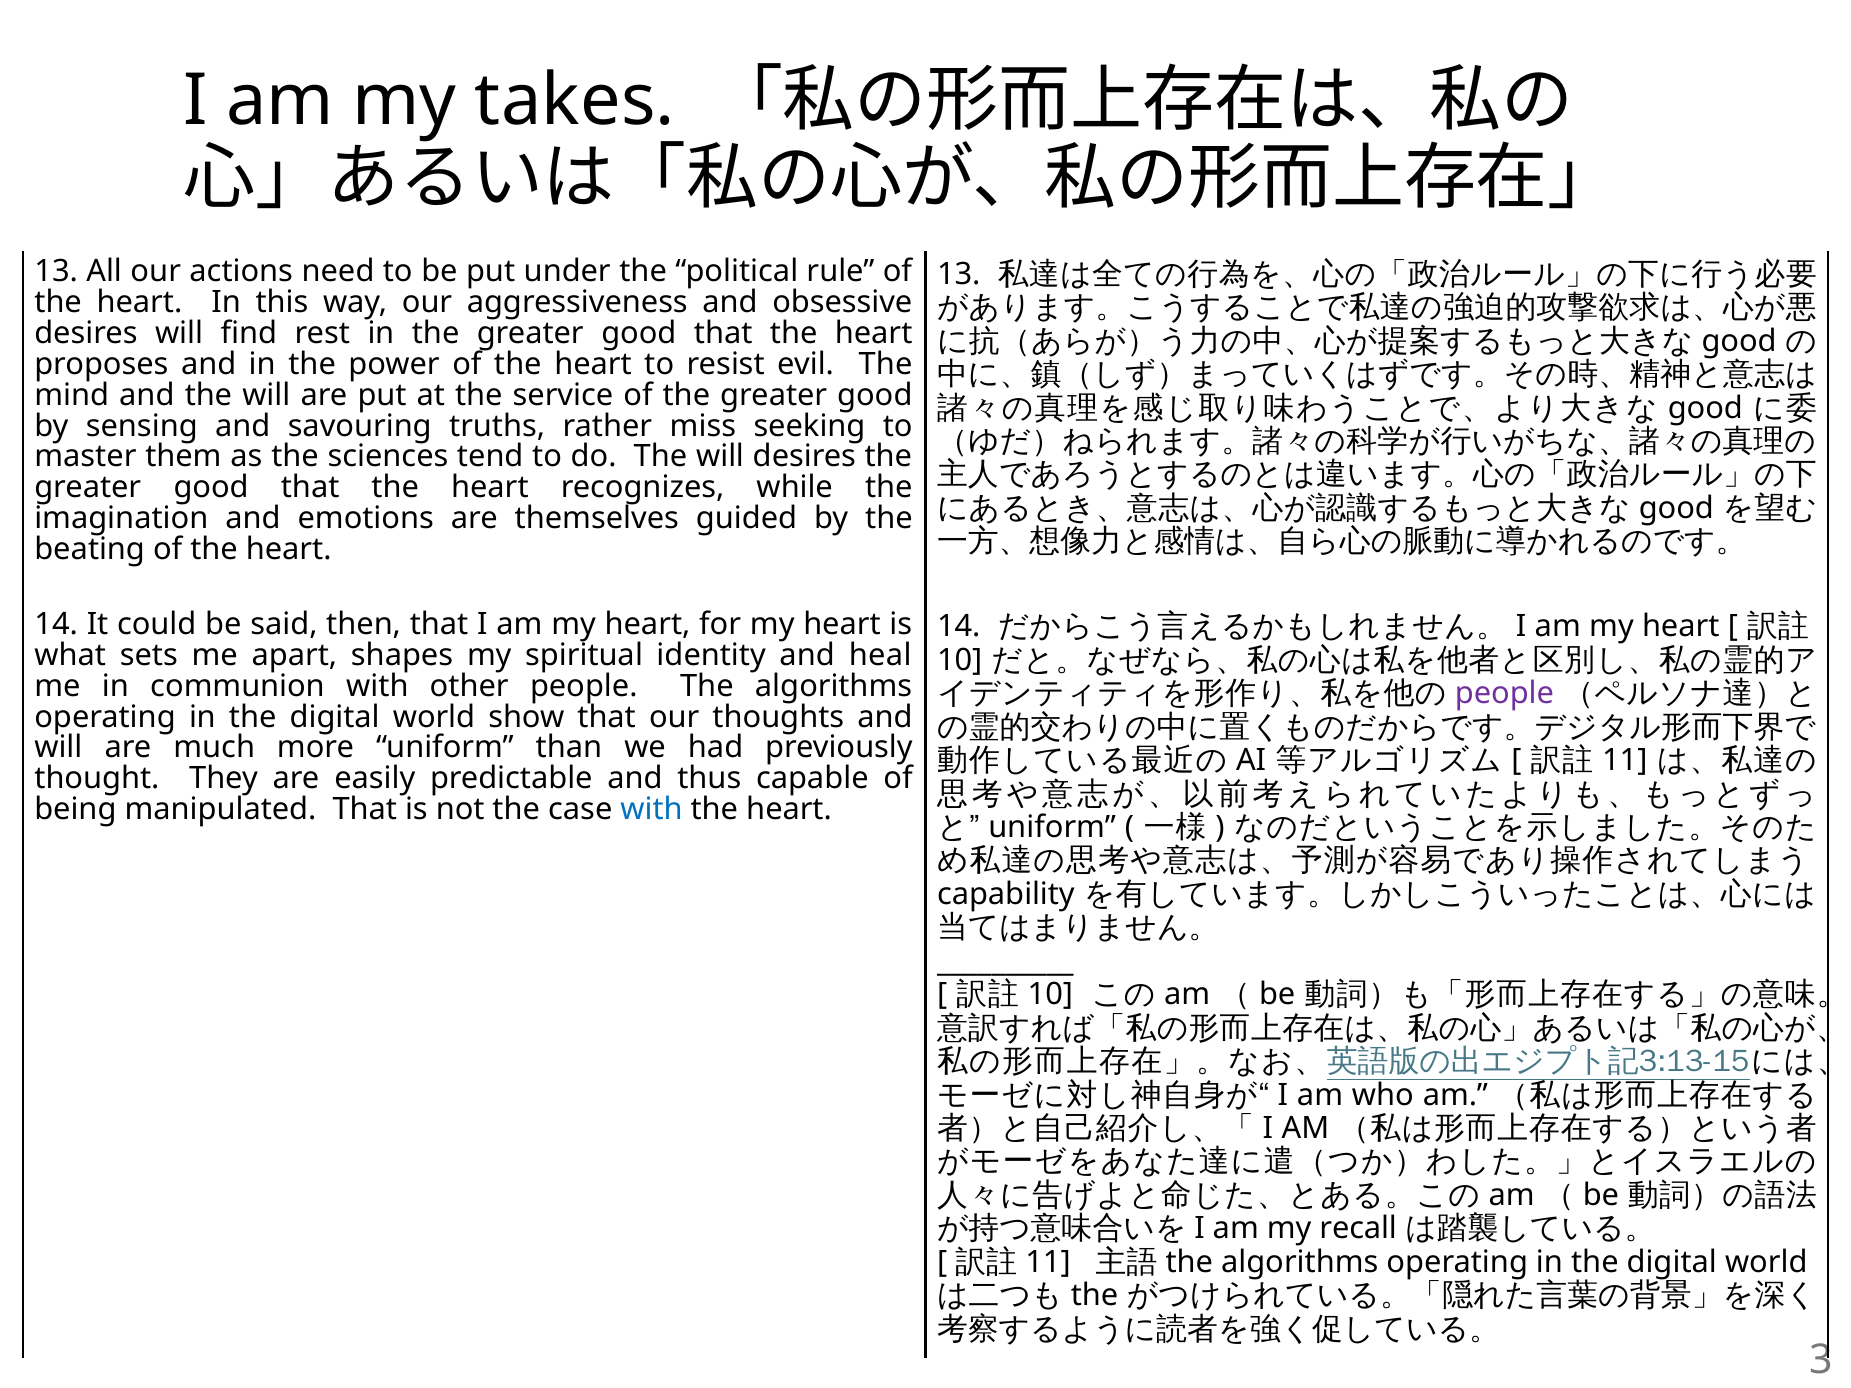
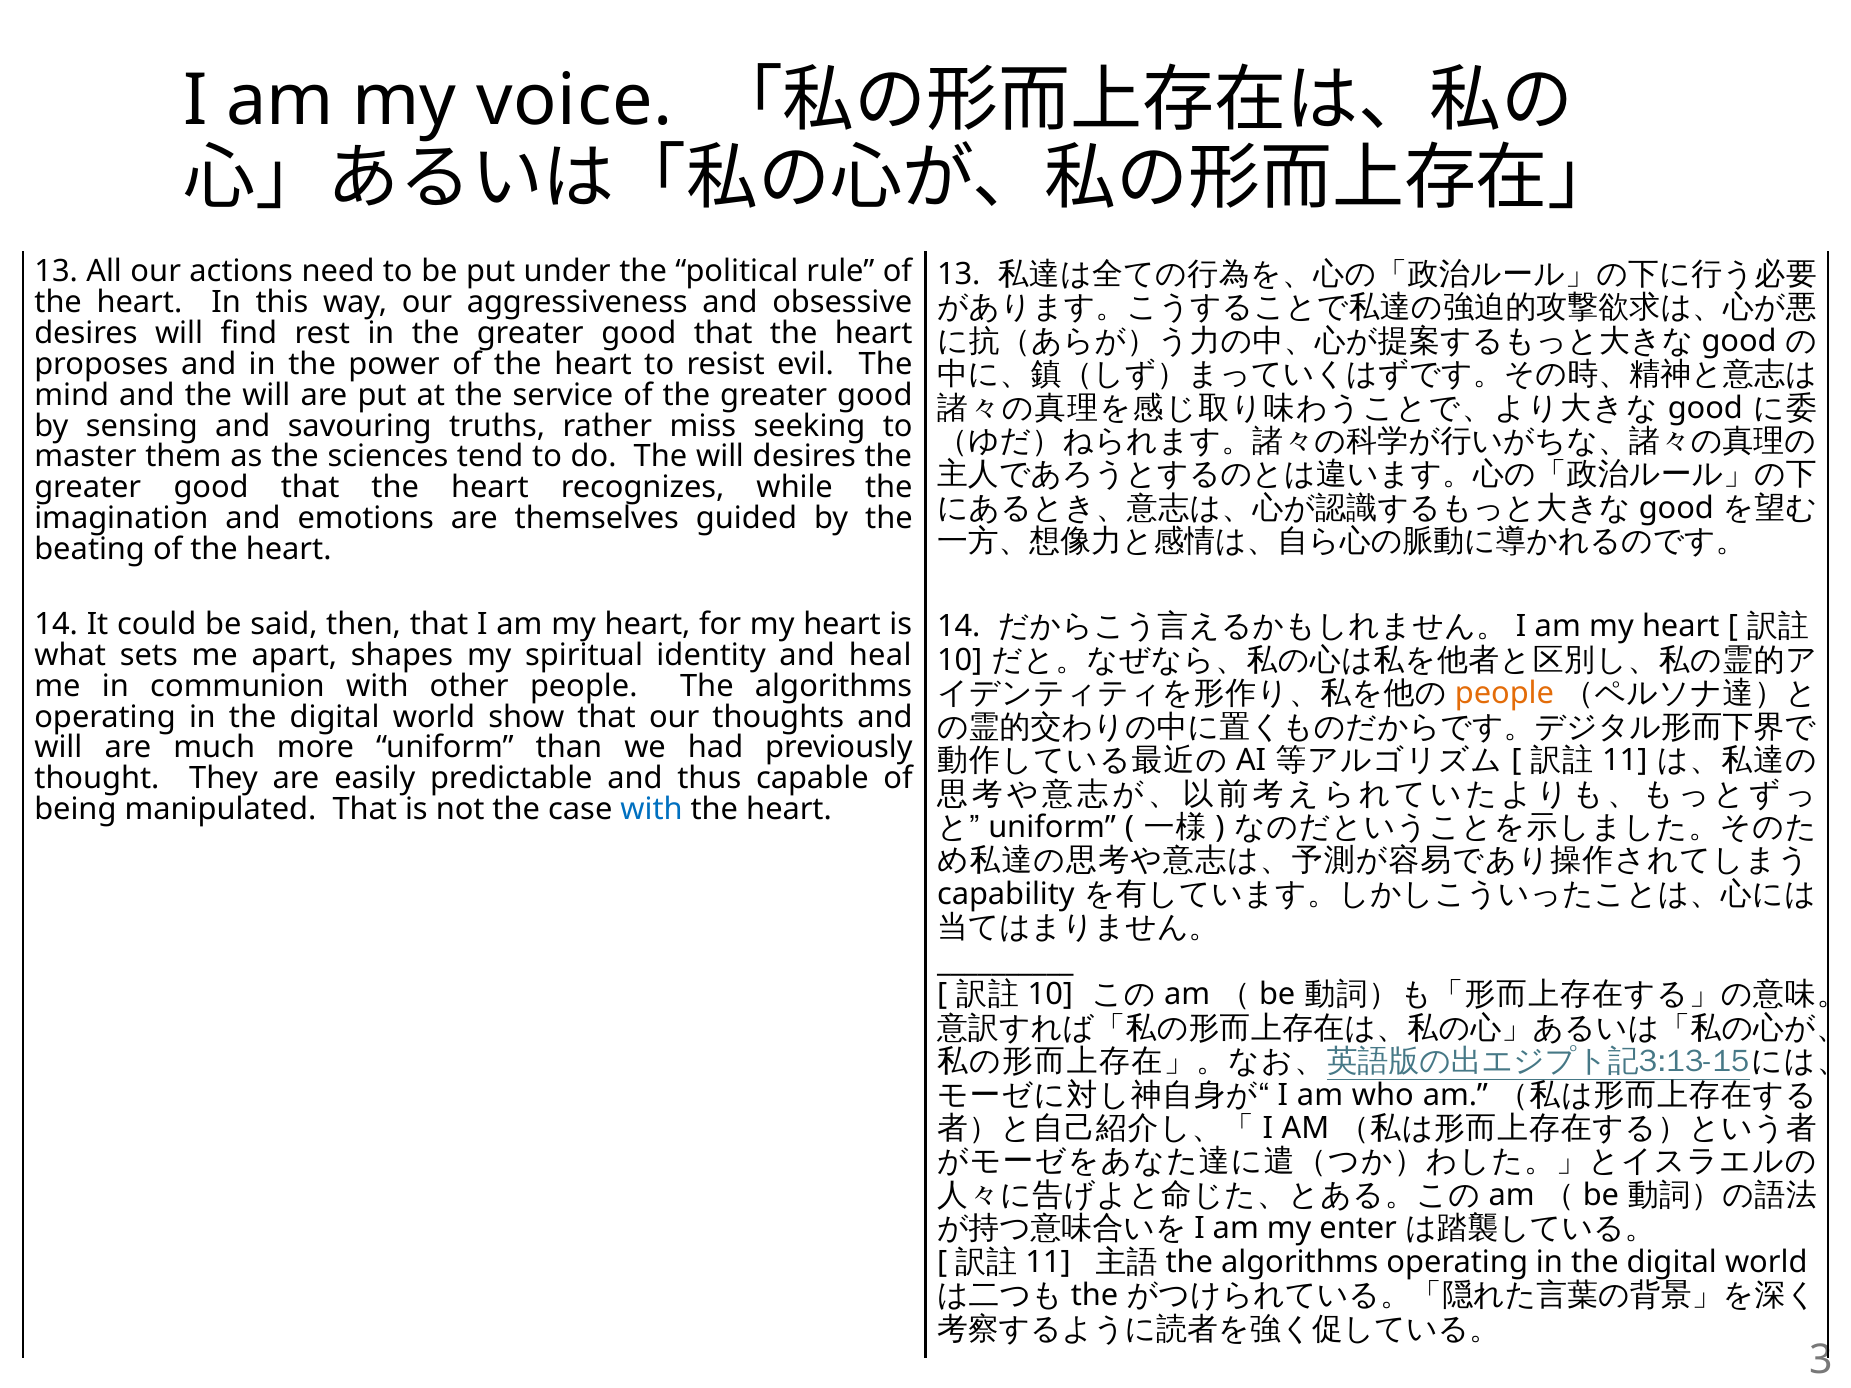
takes: takes -> voice
people at (1504, 694) colour: purple -> orange
recall: recall -> enter
